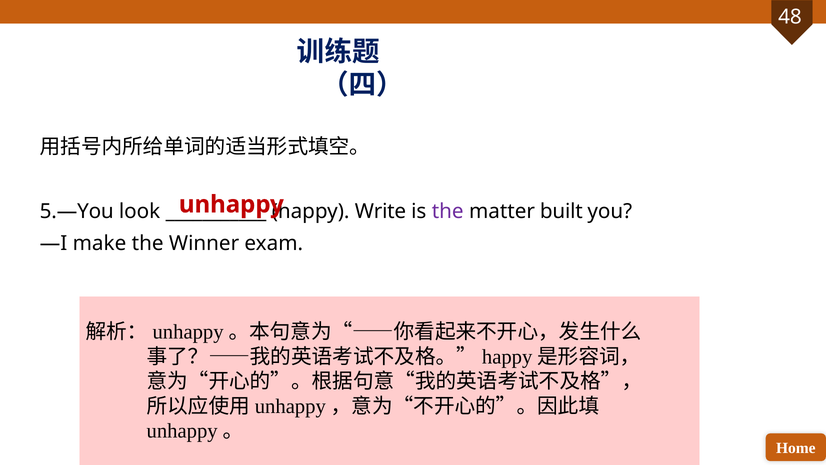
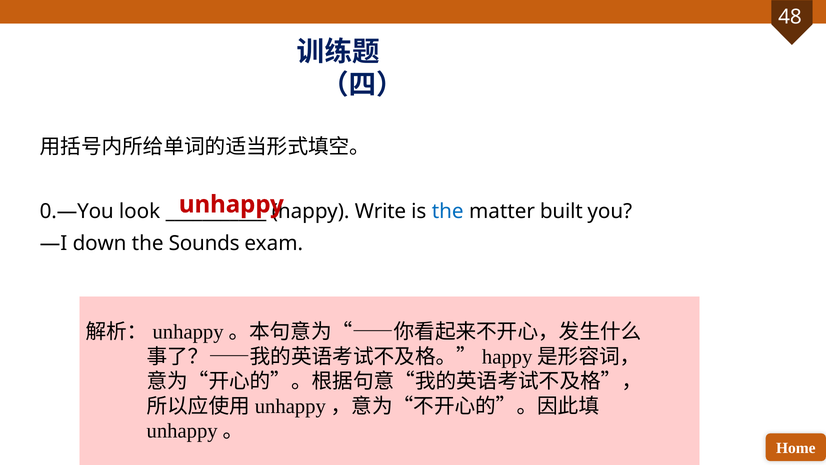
5.—You: 5.—You -> 0.—You
the at (448, 211) colour: purple -> blue
make: make -> down
Winner: Winner -> Sounds
